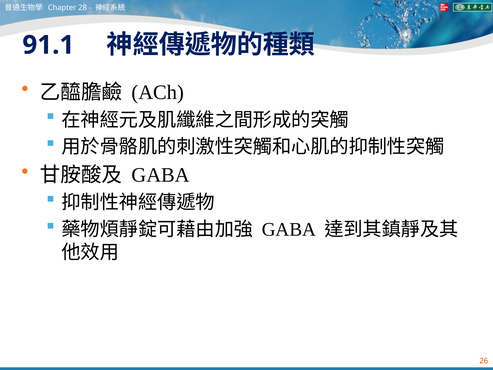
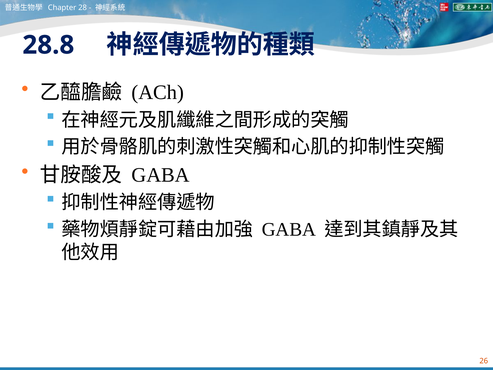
91.1: 91.1 -> 28.8
